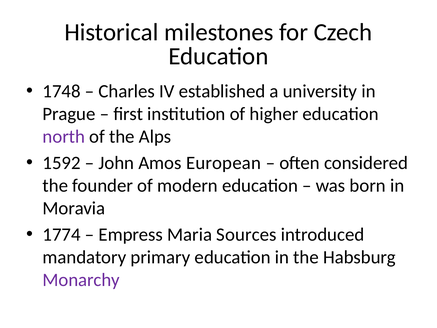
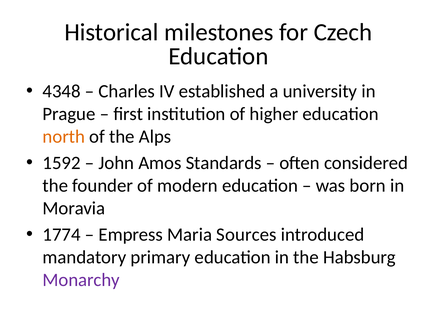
1748: 1748 -> 4348
north colour: purple -> orange
European: European -> Standards
